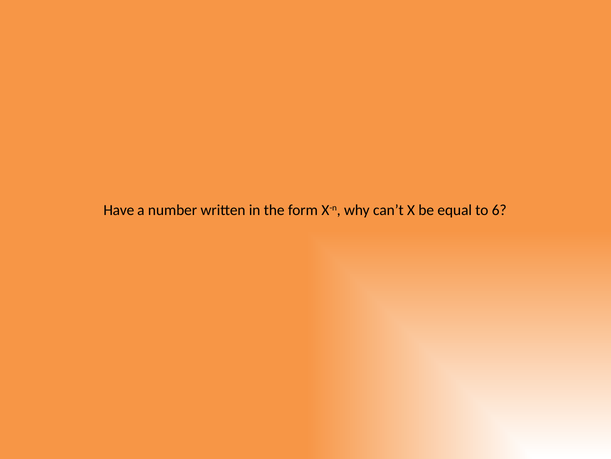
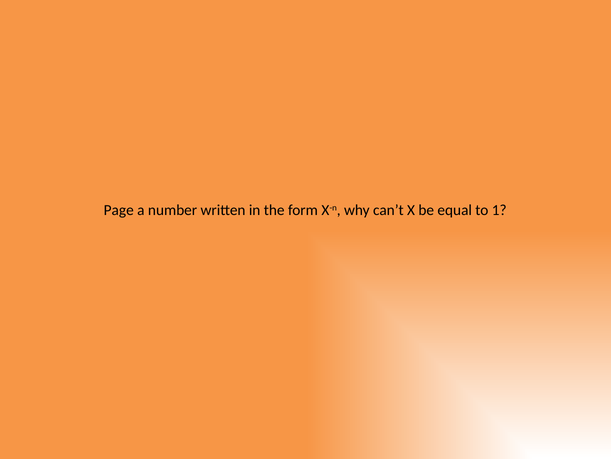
Have: Have -> Page
6: 6 -> 1
